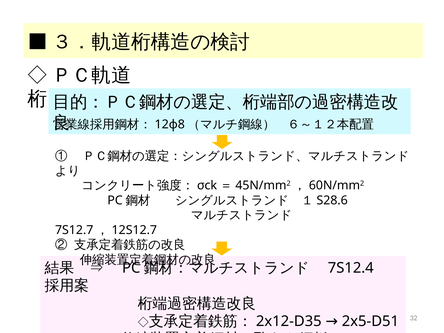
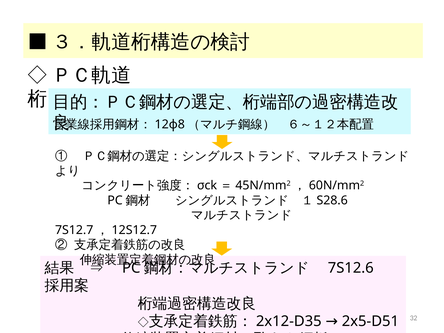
7S12.4: 7S12.4 -> 7S12.6
